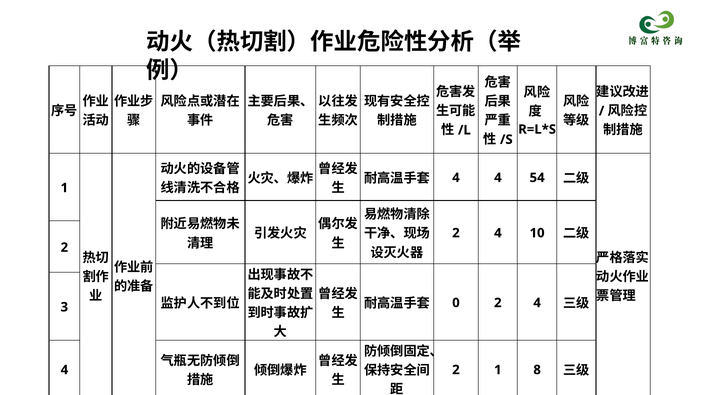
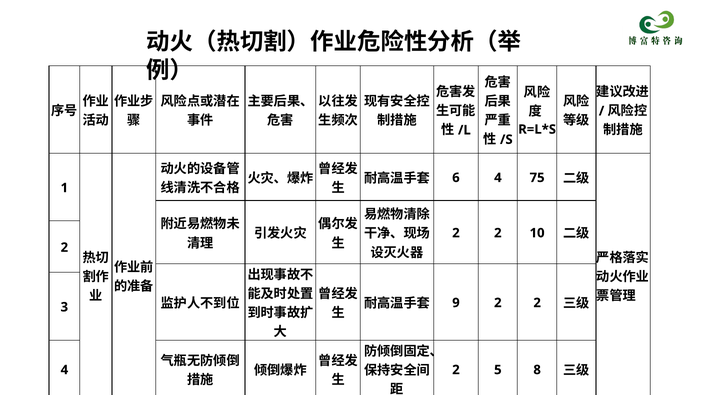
4 at (456, 178): 4 -> 6
54: 54 -> 75
4 at (498, 233): 4 -> 2
0: 0 -> 9
4 at (537, 303): 4 -> 2
2 1: 1 -> 5
